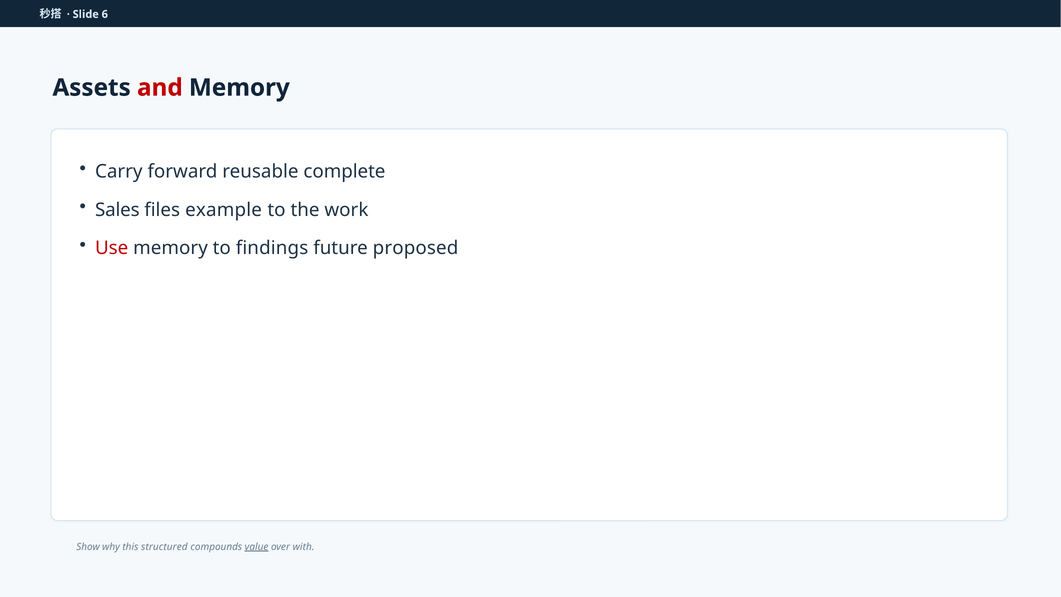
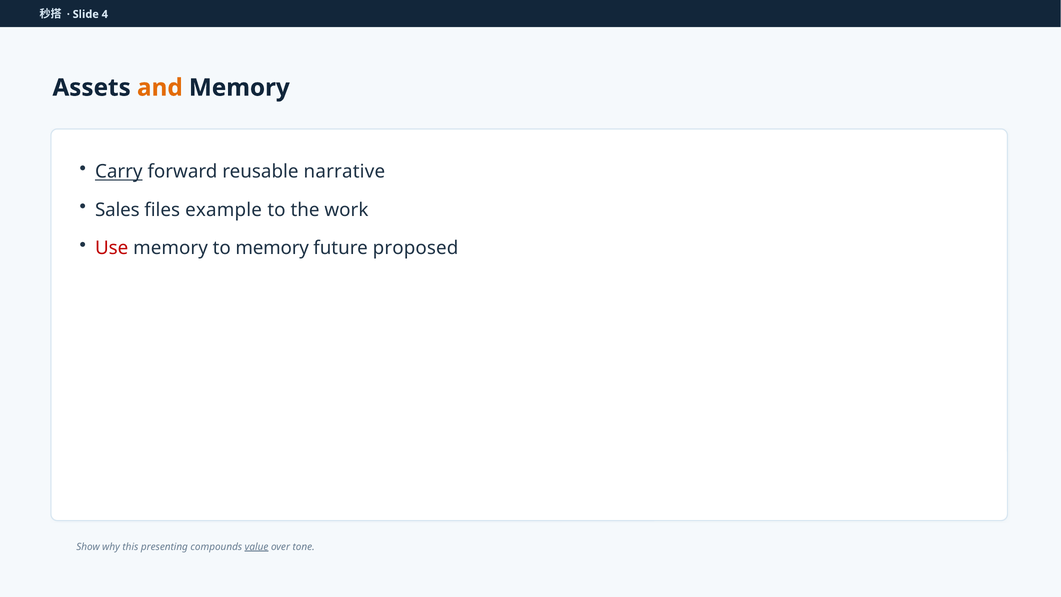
6: 6 -> 4
and colour: red -> orange
Carry underline: none -> present
complete: complete -> narrative
to findings: findings -> memory
structured: structured -> presenting
with: with -> tone
